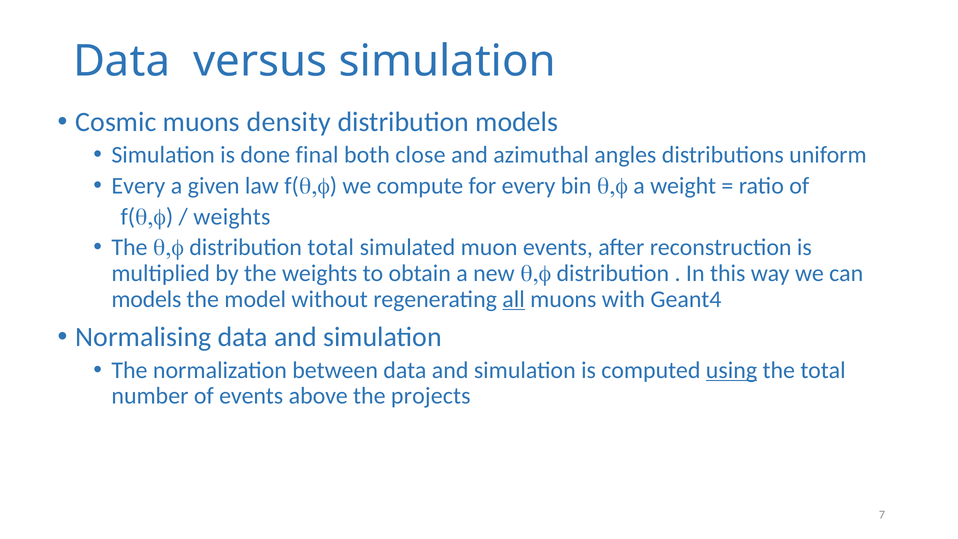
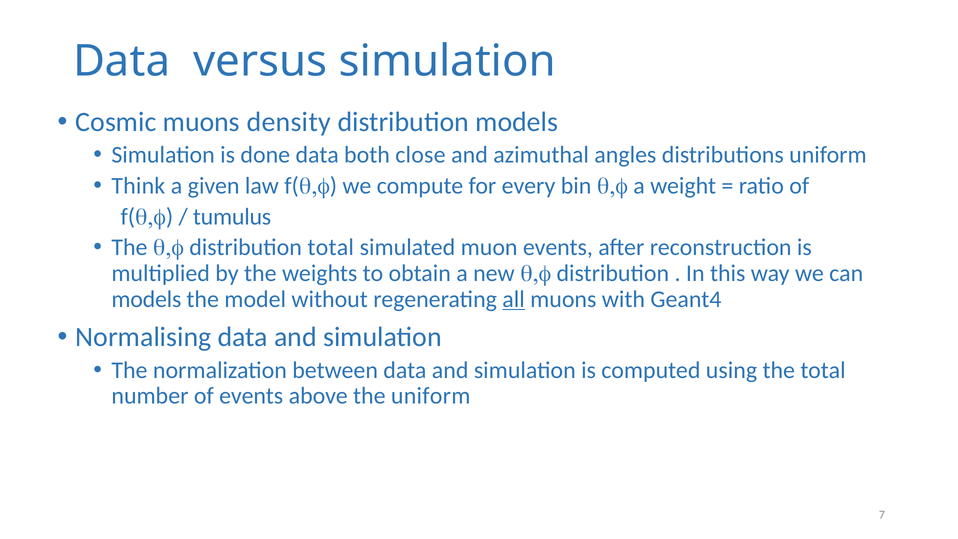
done final: final -> data
Every at (138, 186): Every -> Think
weights at (232, 217): weights -> tumulus
using underline: present -> none
the projects: projects -> uniform
